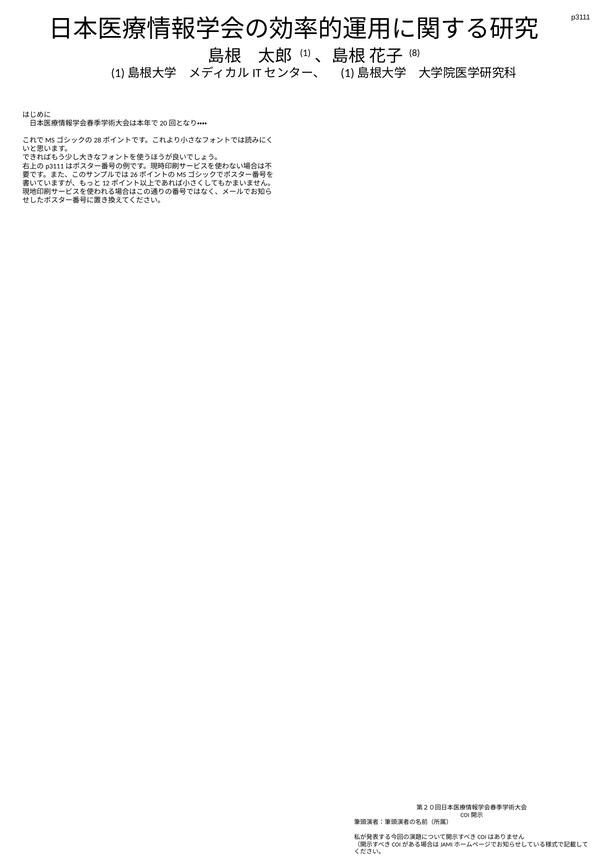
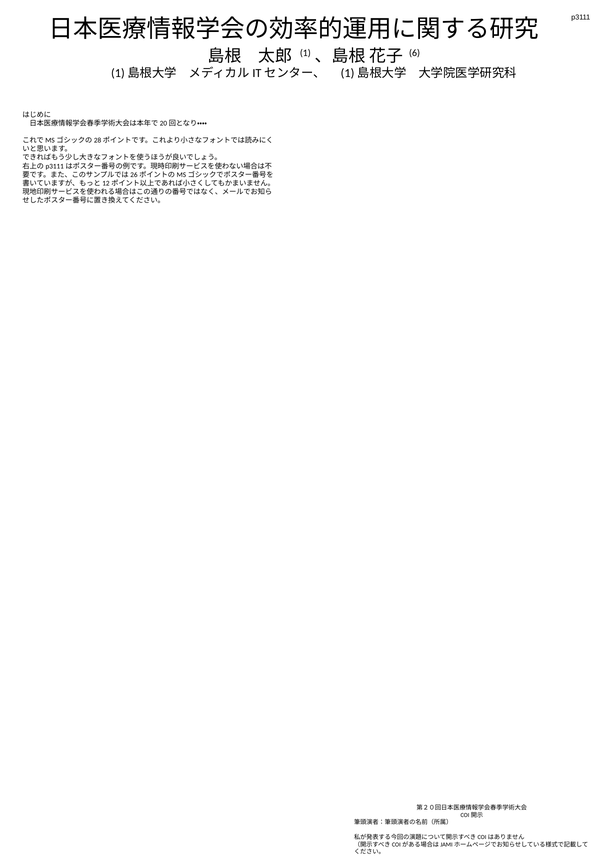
8: 8 -> 6
